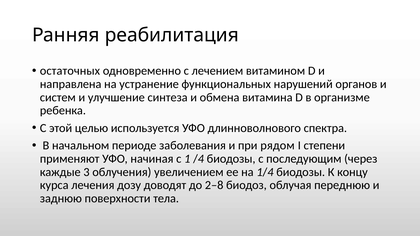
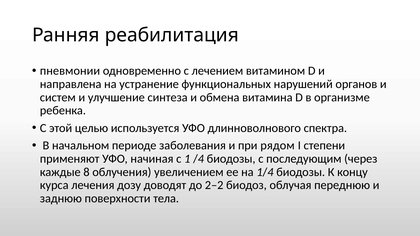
остаточных: остаточных -> пневмонии
3: 3 -> 8
2–8: 2–8 -> 2–2
